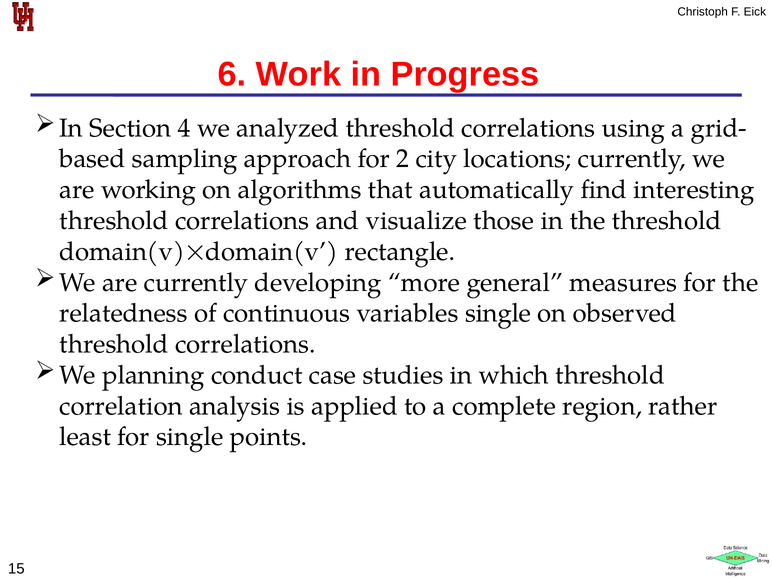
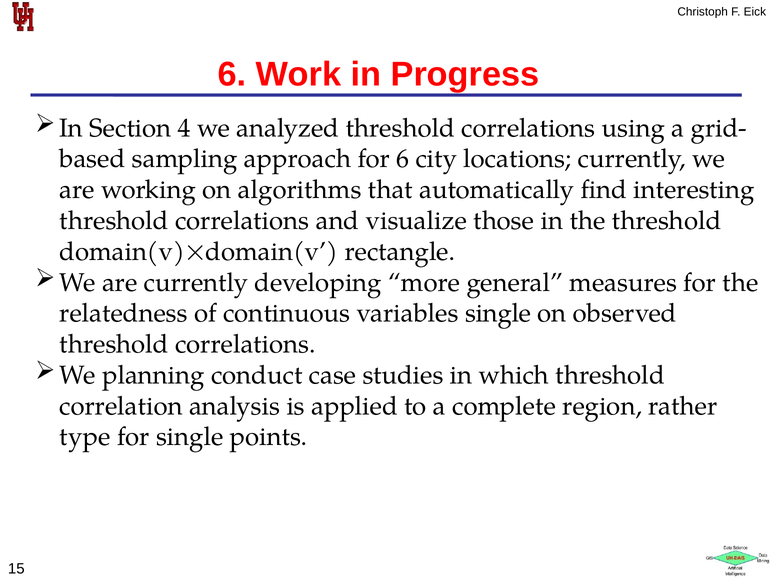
for 2: 2 -> 6
least: least -> type
